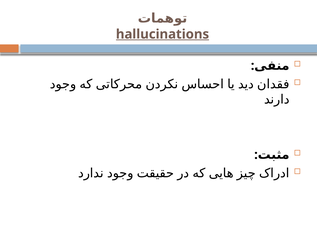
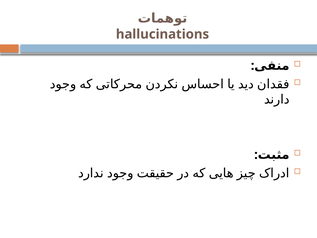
hallucinations underline: present -> none
